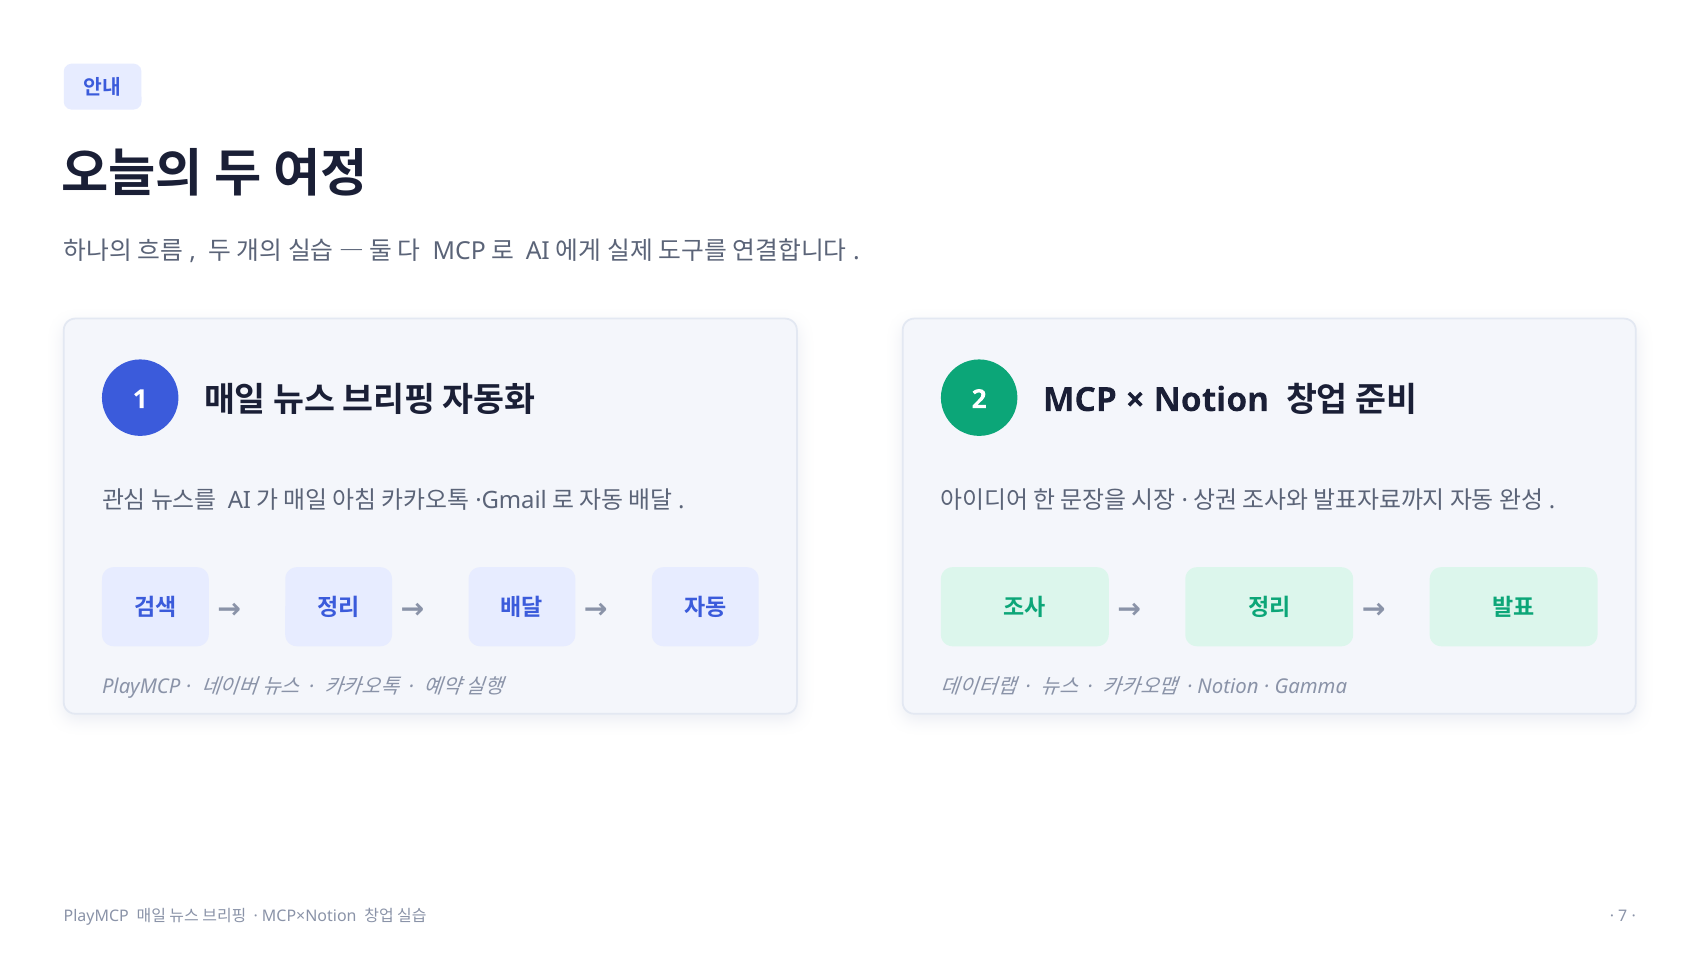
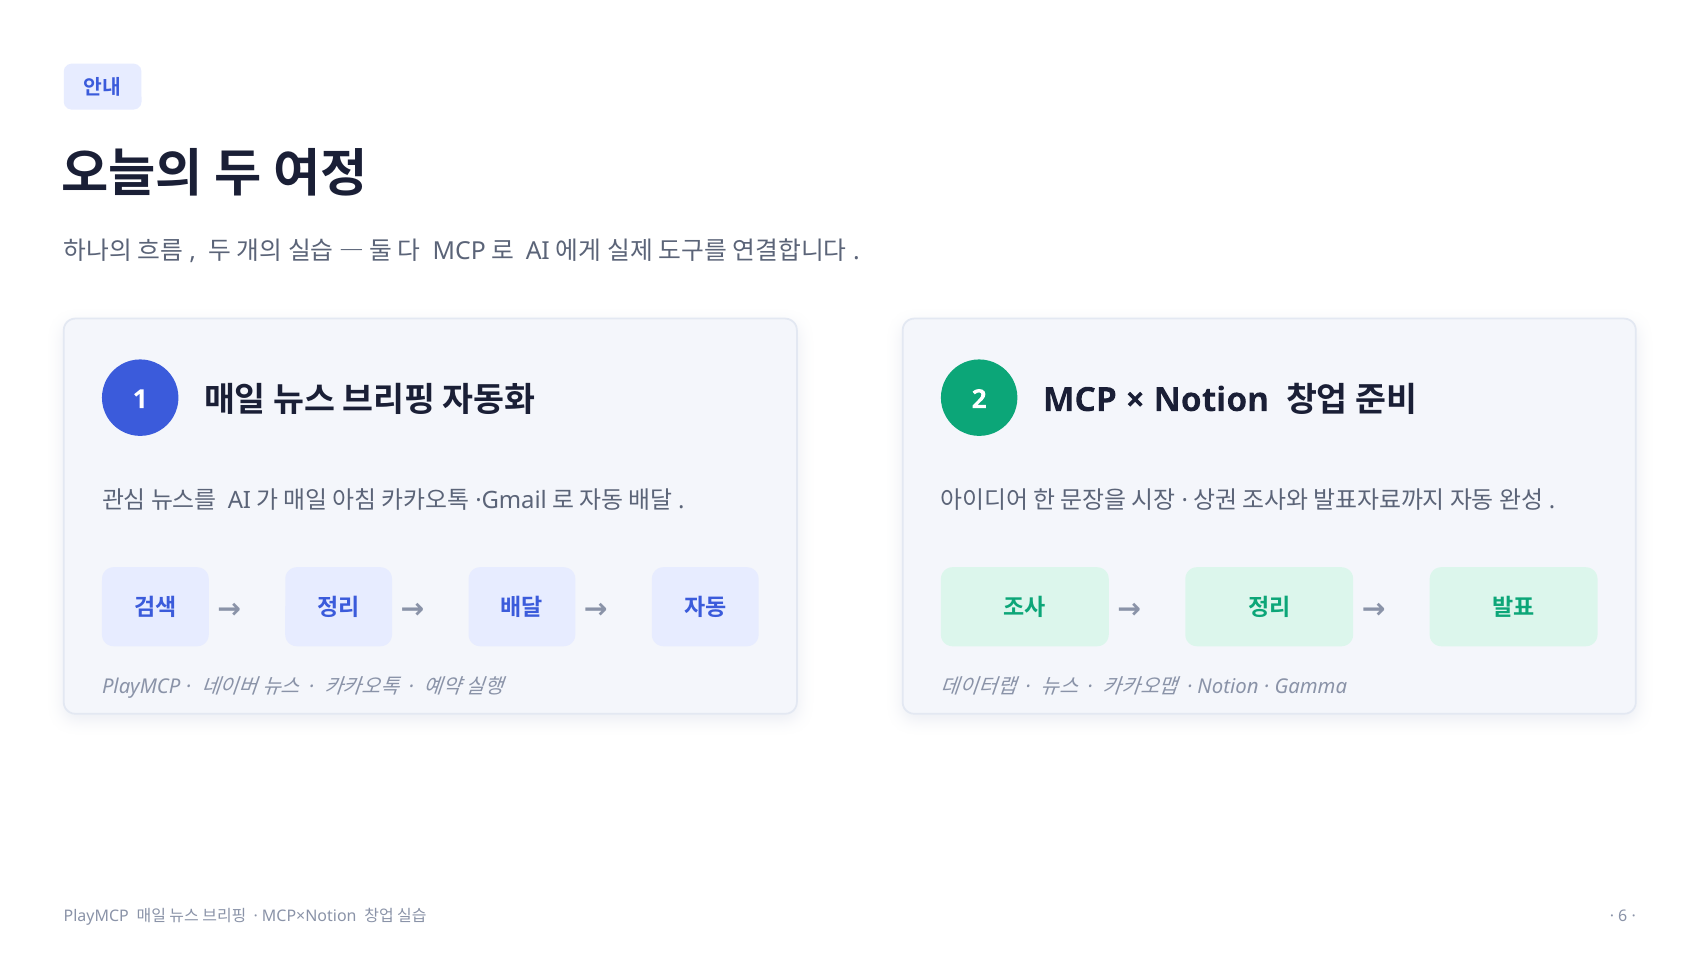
7: 7 -> 6
